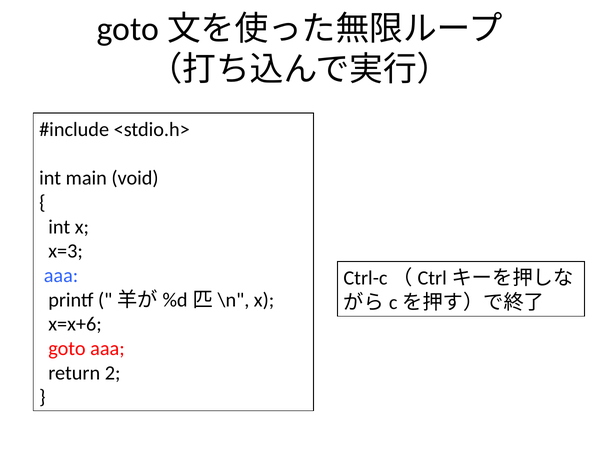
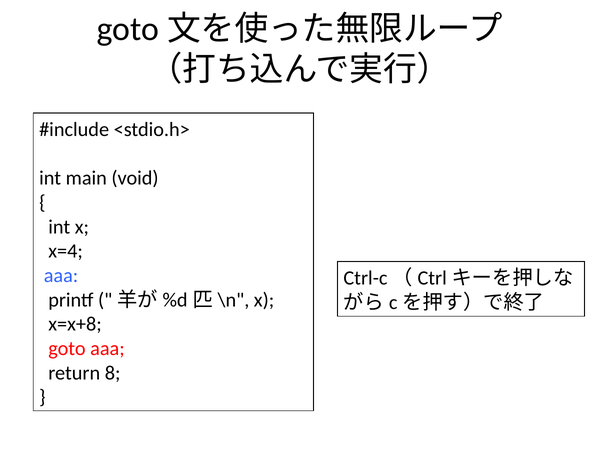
x=3: x=3 -> x=4
x=x+6: x=x+6 -> x=x+8
2: 2 -> 8
